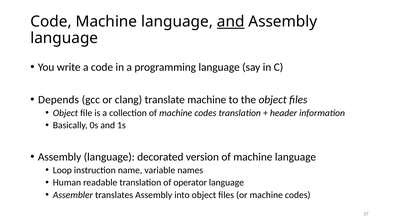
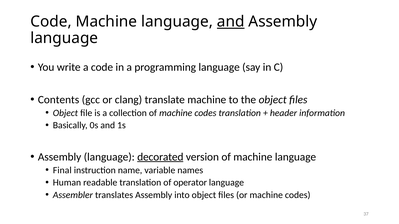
Depends: Depends -> Contents
decorated underline: none -> present
Loop: Loop -> Final
